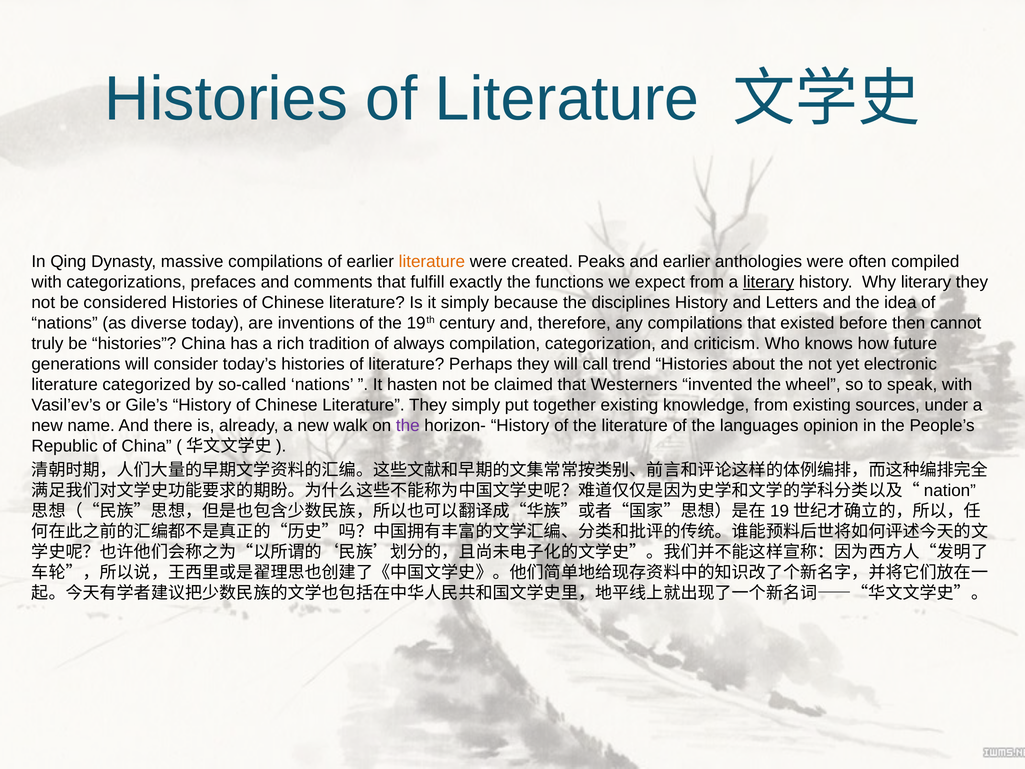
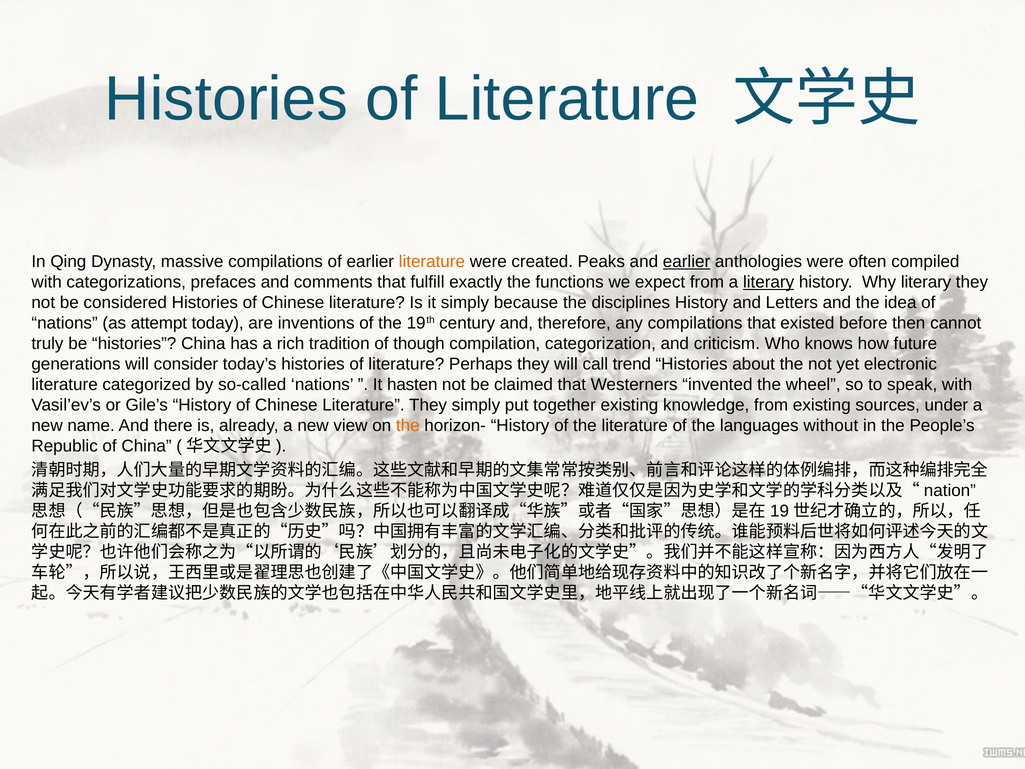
earlier at (687, 261) underline: none -> present
diverse: diverse -> attempt
always: always -> though
walk: walk -> view
the at (408, 425) colour: purple -> orange
opinion: opinion -> without
